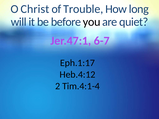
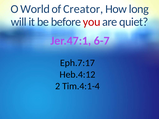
Christ: Christ -> World
Trouble: Trouble -> Creator
you colour: black -> red
Eph.1:17: Eph.1:17 -> Eph.7:17
